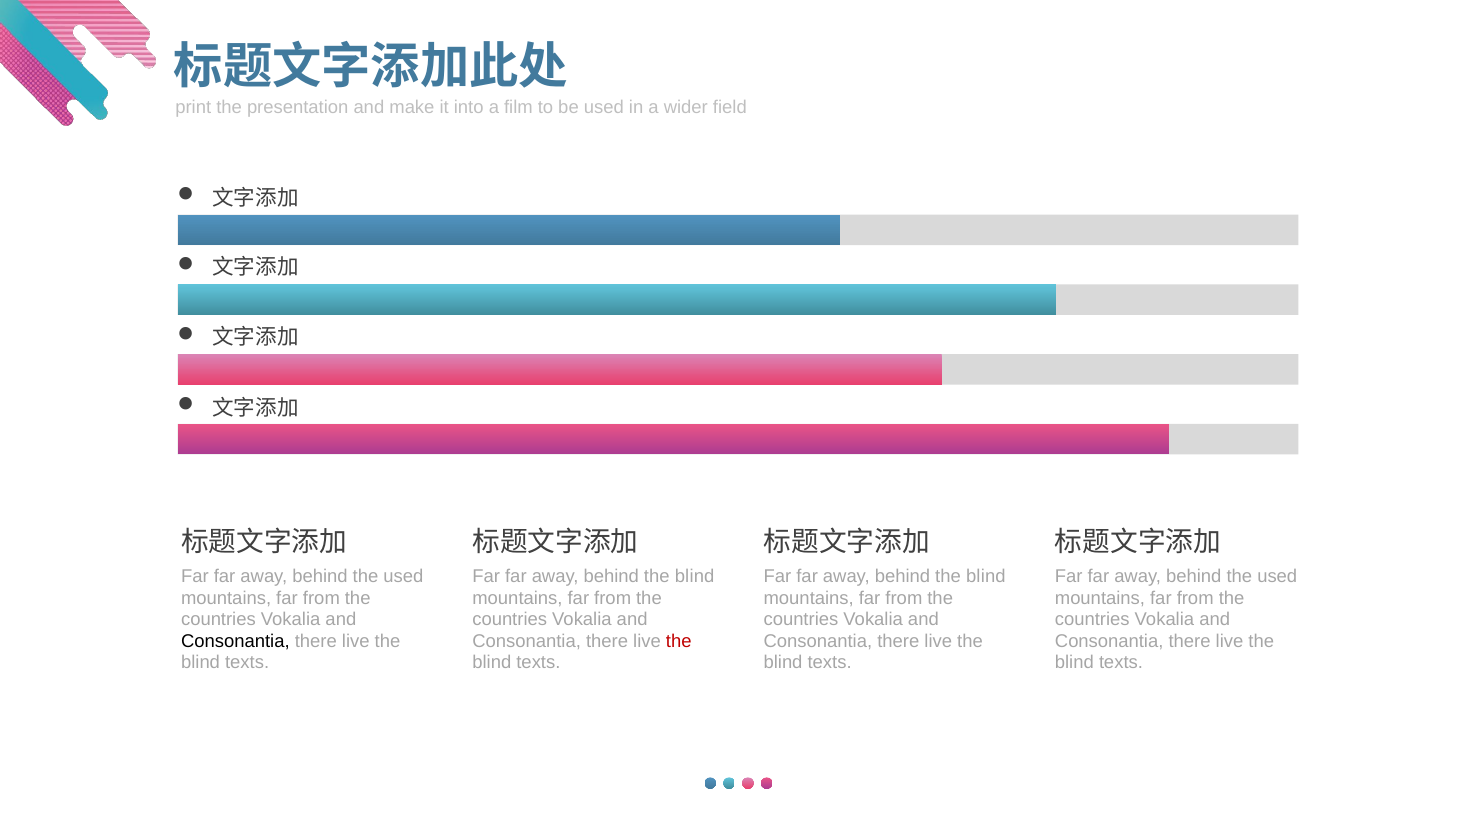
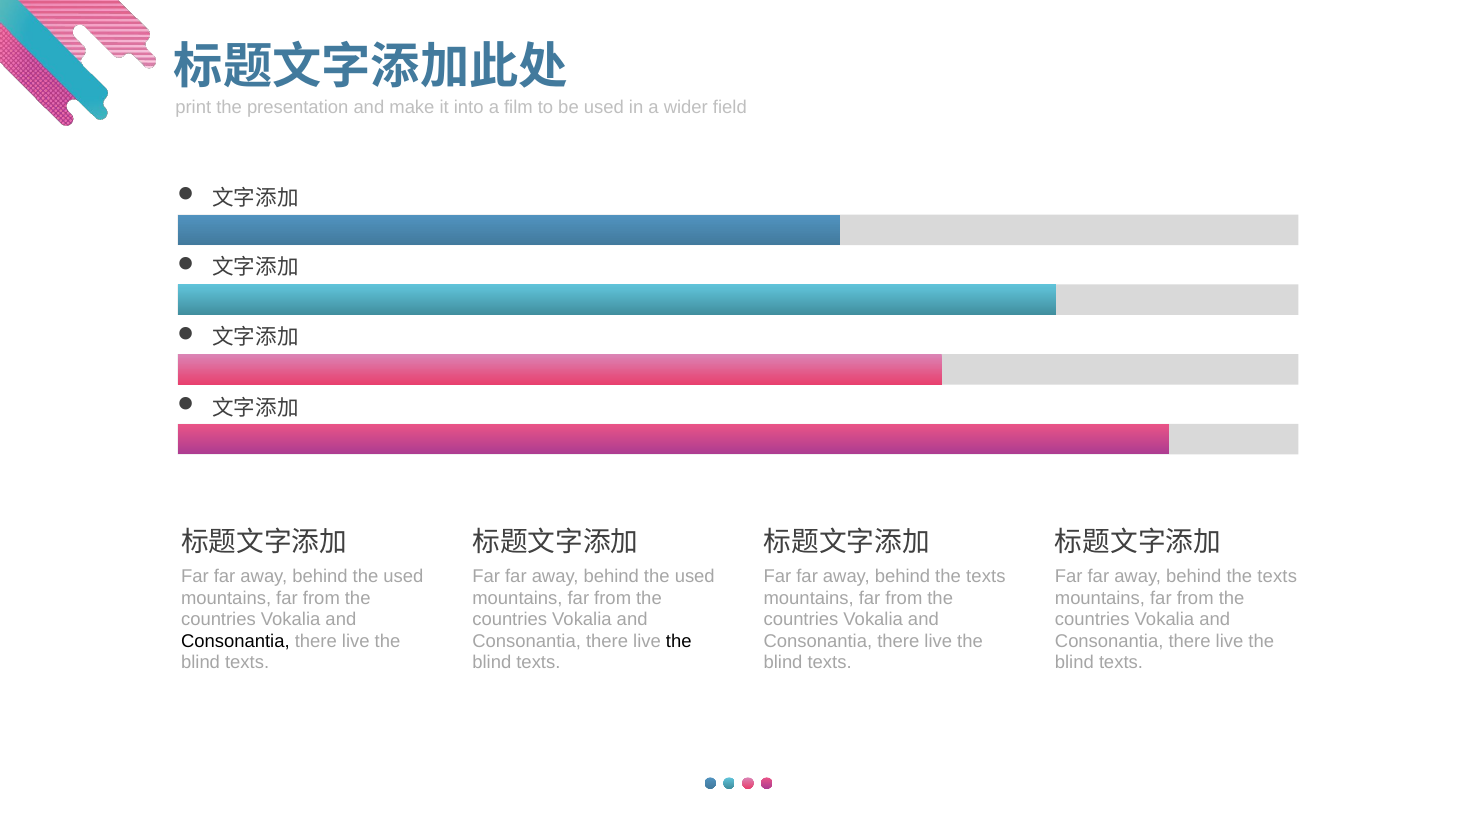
blind at (695, 576): blind -> used
blind at (986, 576): blind -> texts
used at (1277, 576): used -> texts
the at (679, 641) colour: red -> black
